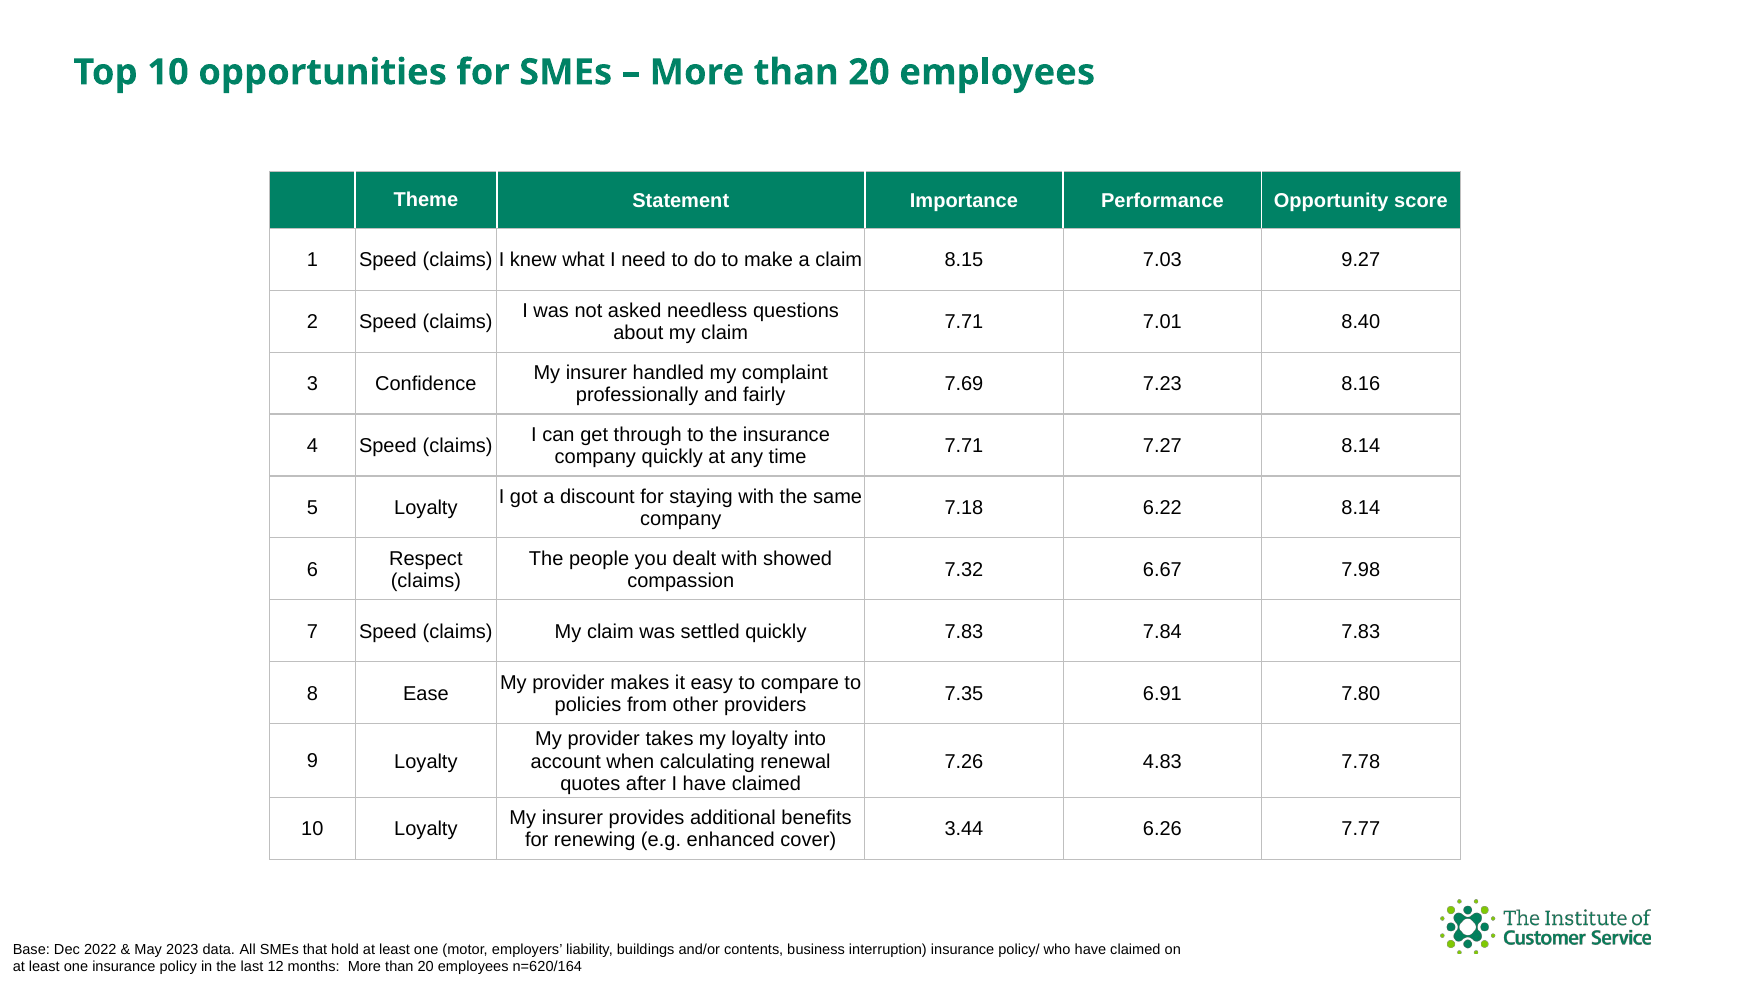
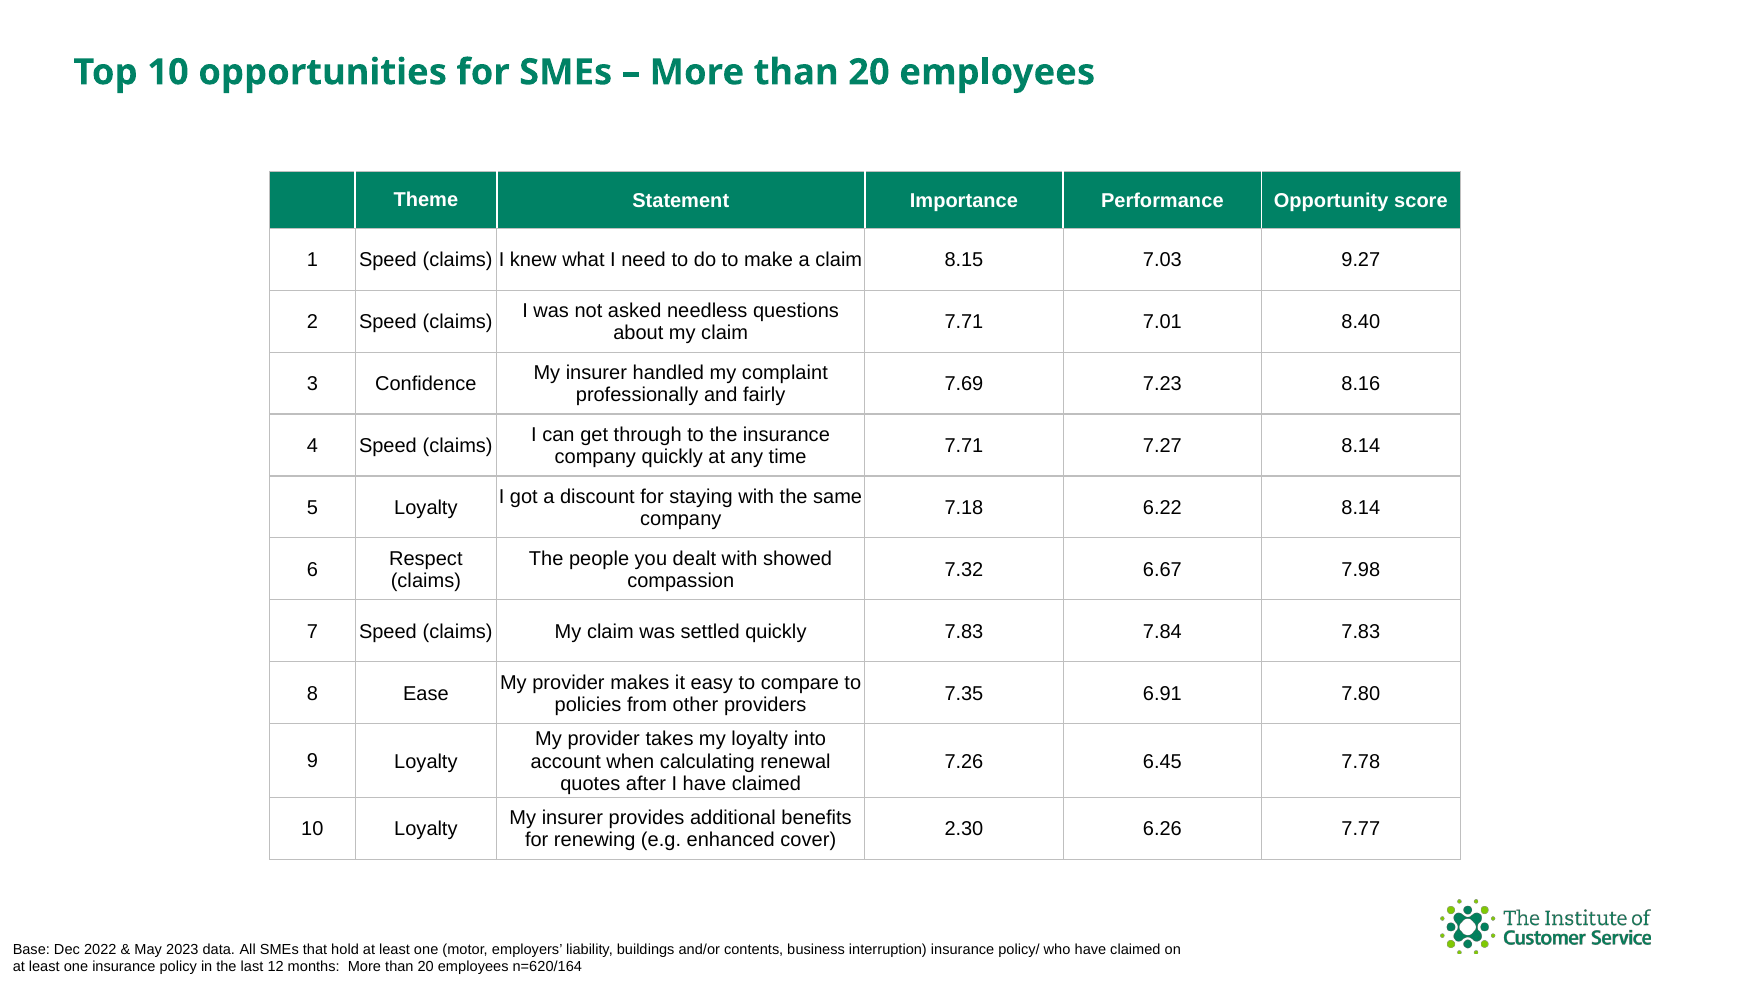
4.83: 4.83 -> 6.45
3.44: 3.44 -> 2.30
